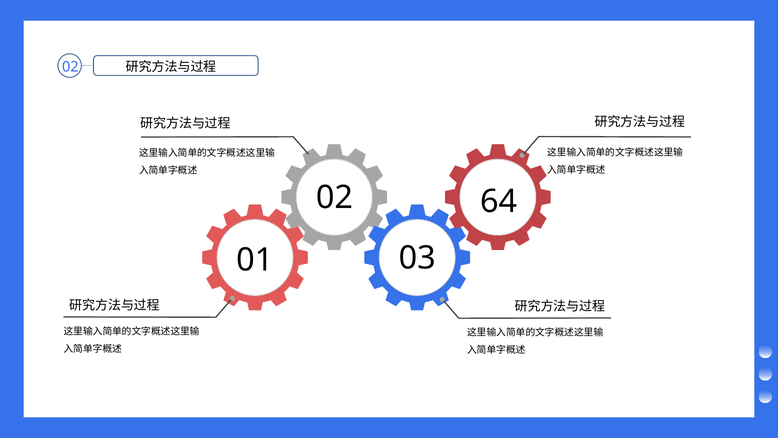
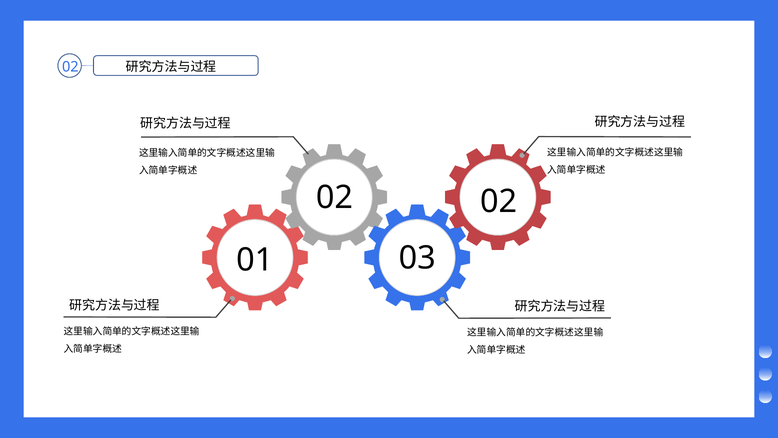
02 64: 64 -> 02
